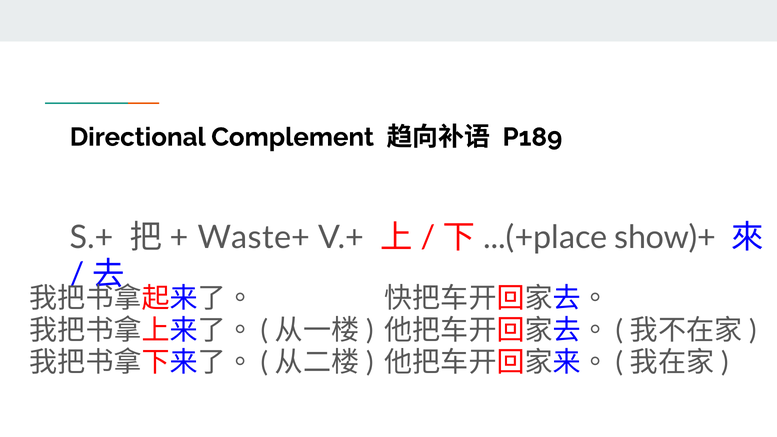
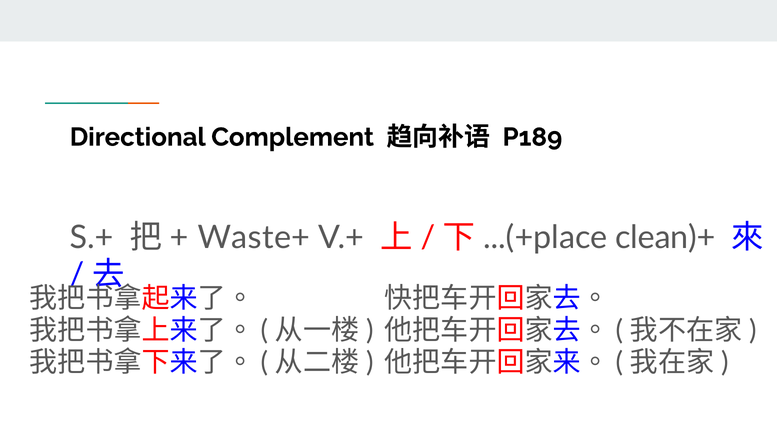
show)+: show)+ -> clean)+
